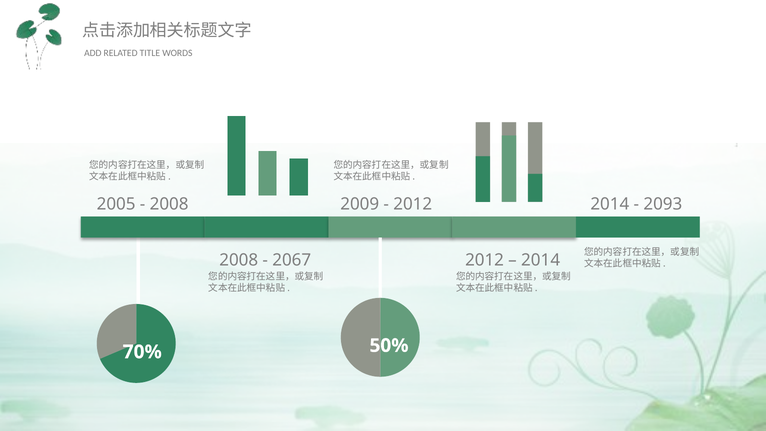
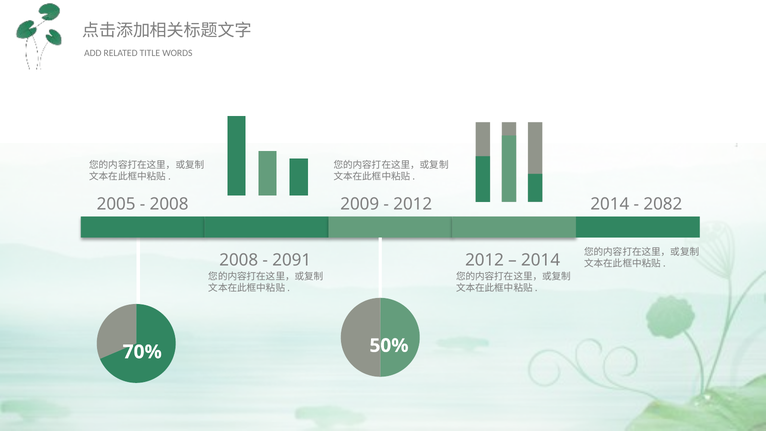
2093: 2093 -> 2082
2067: 2067 -> 2091
